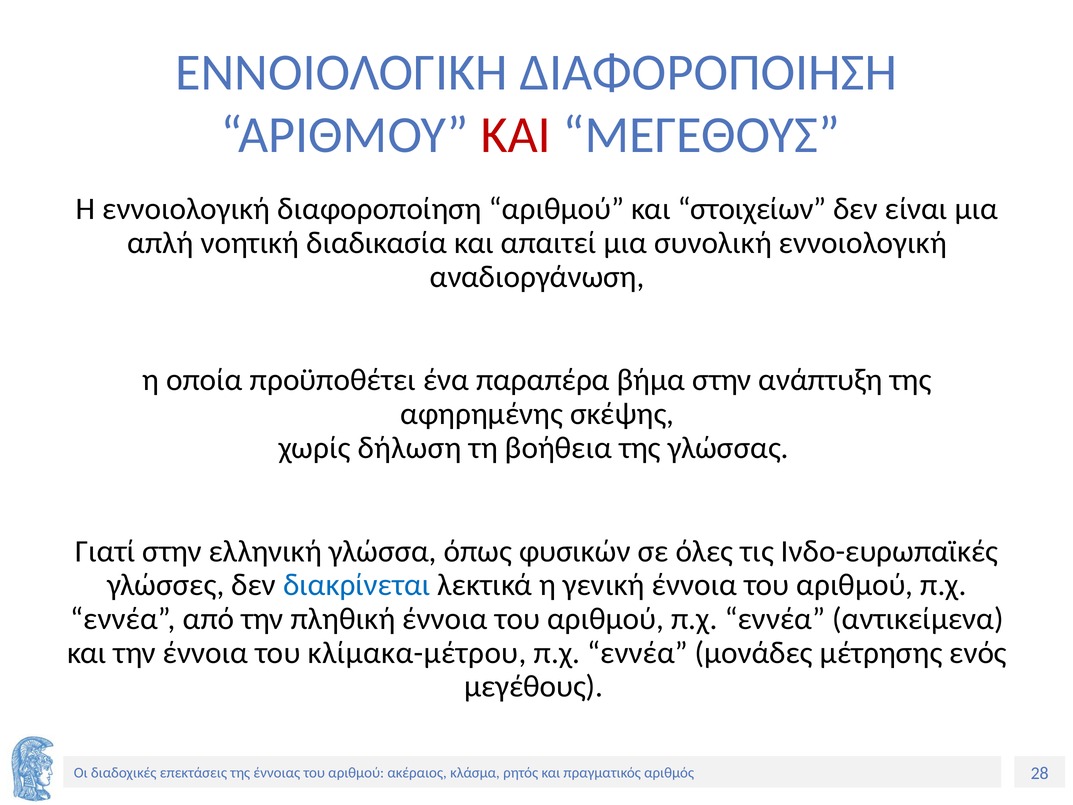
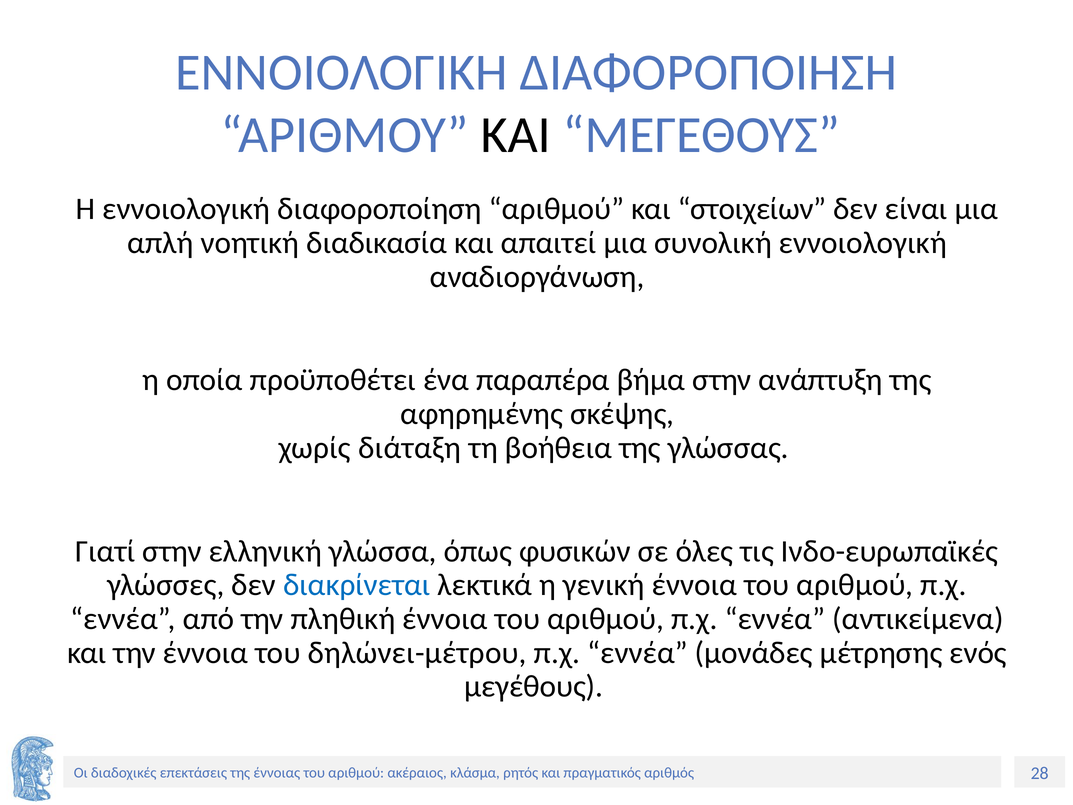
ΚΑΙ at (516, 135) colour: red -> black
δήλωση: δήλωση -> διάταξη
κλίμακα-μέτρου: κλίμακα-μέτρου -> δηλώνει-μέτρου
